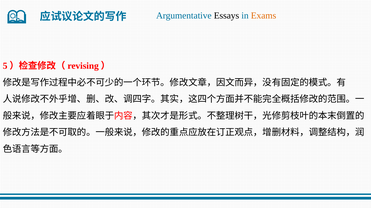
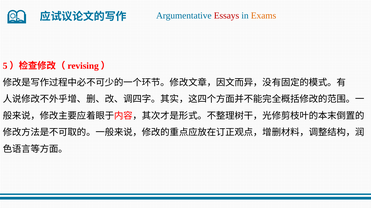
Essays colour: black -> red
